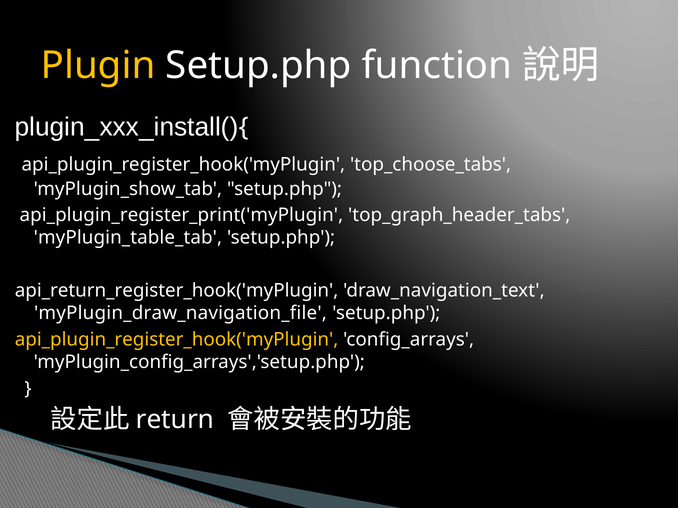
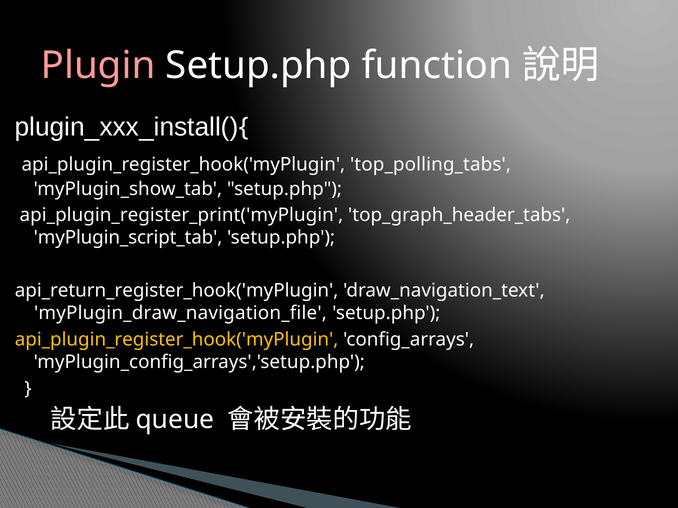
Plugin colour: yellow -> pink
top_choose_tabs: top_choose_tabs -> top_polling_tabs
myPlugin_table_tab: myPlugin_table_tab -> myPlugin_script_tab
return: return -> queue
